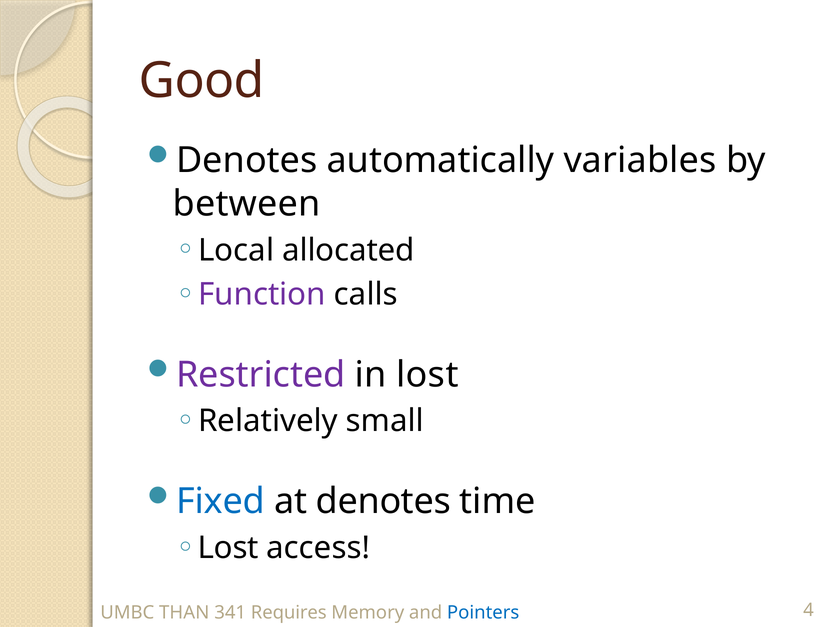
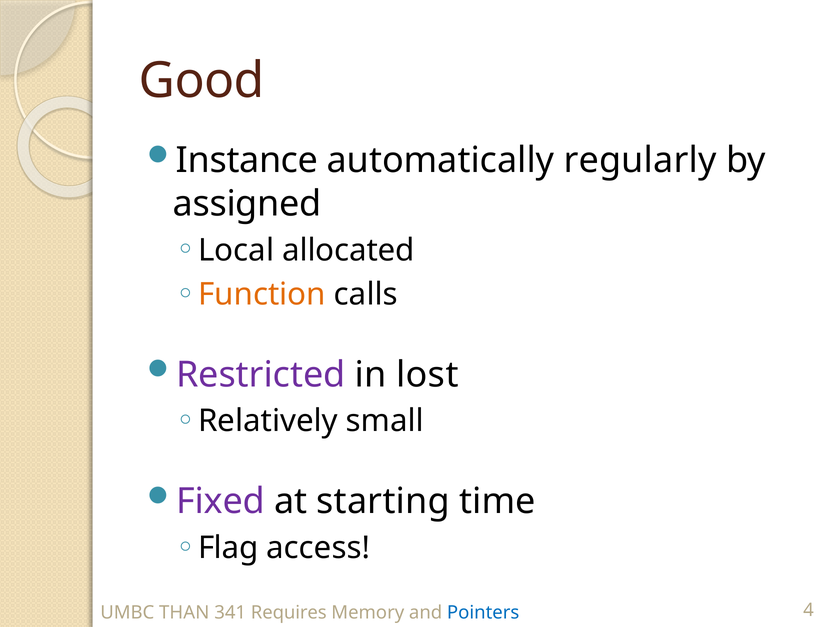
Denotes at (247, 161): Denotes -> Instance
variables: variables -> regularly
between: between -> assigned
Function colour: purple -> orange
Fixed colour: blue -> purple
at denotes: denotes -> starting
Lost at (228, 548): Lost -> Flag
